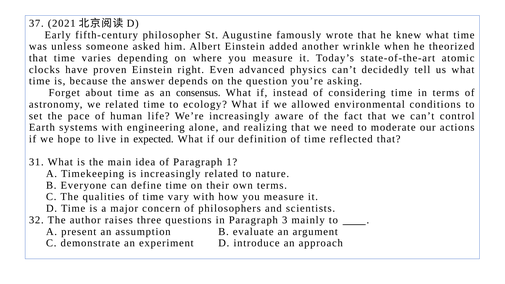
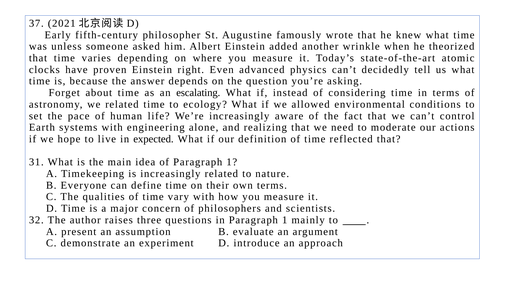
consensus: consensus -> escalating
in Paragraph 3: 3 -> 1
